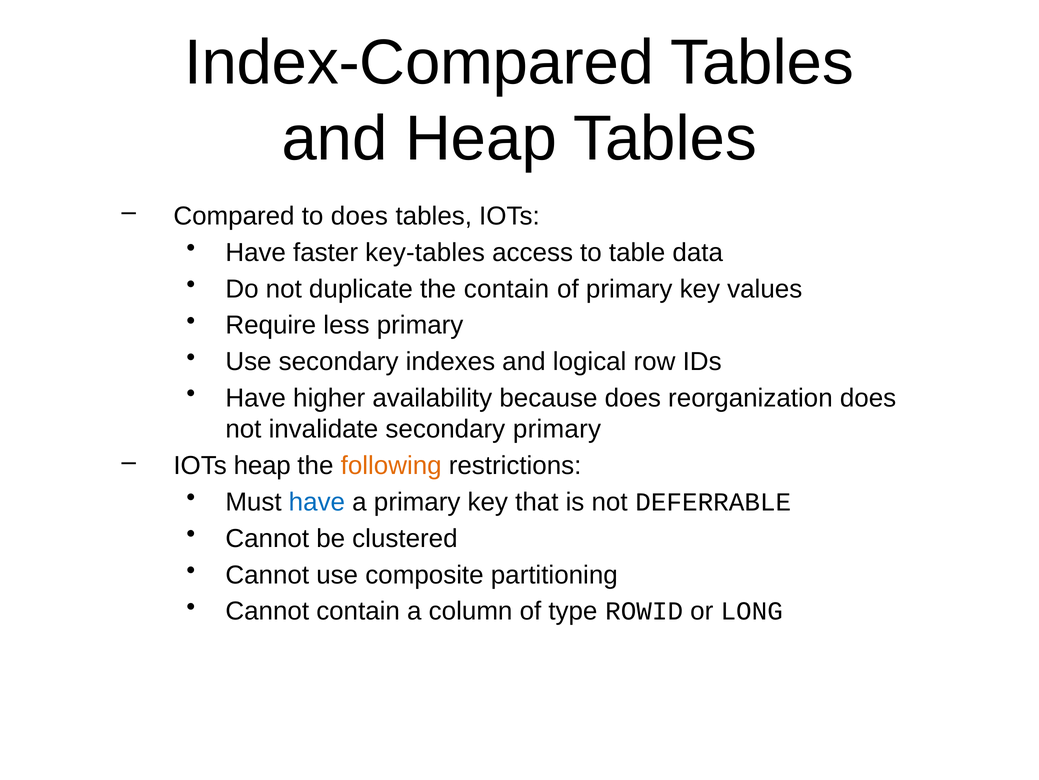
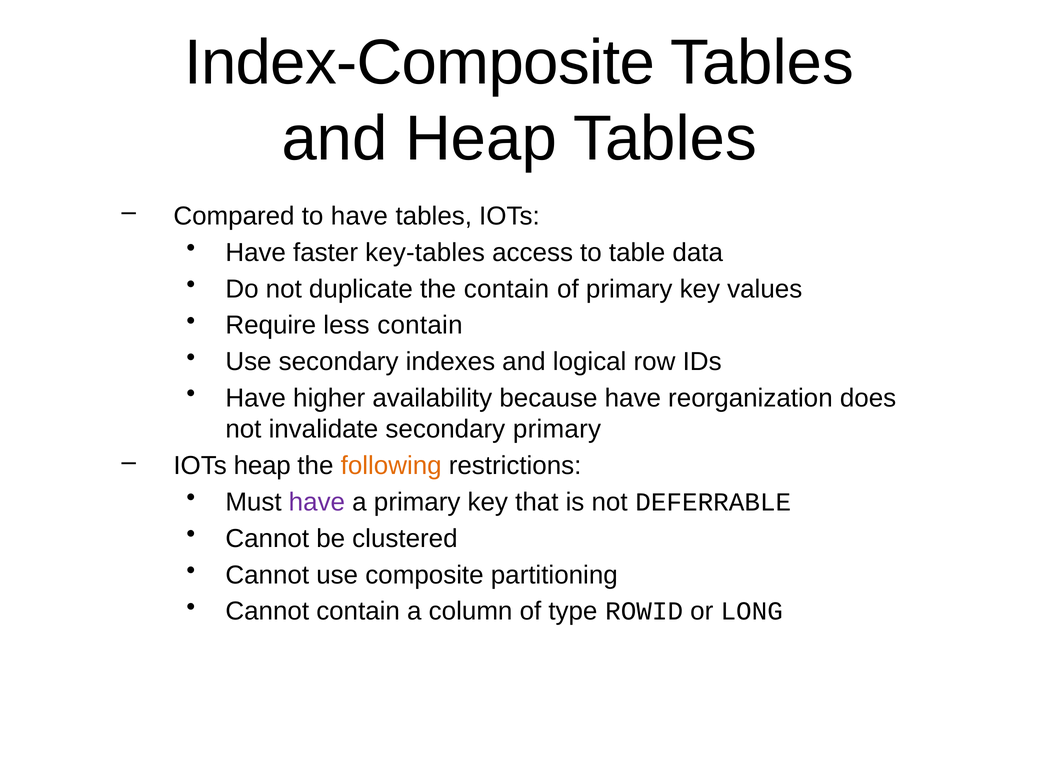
Index-Compared: Index-Compared -> Index-Composite
to does: does -> have
less primary: primary -> contain
because does: does -> have
have at (317, 502) colour: blue -> purple
